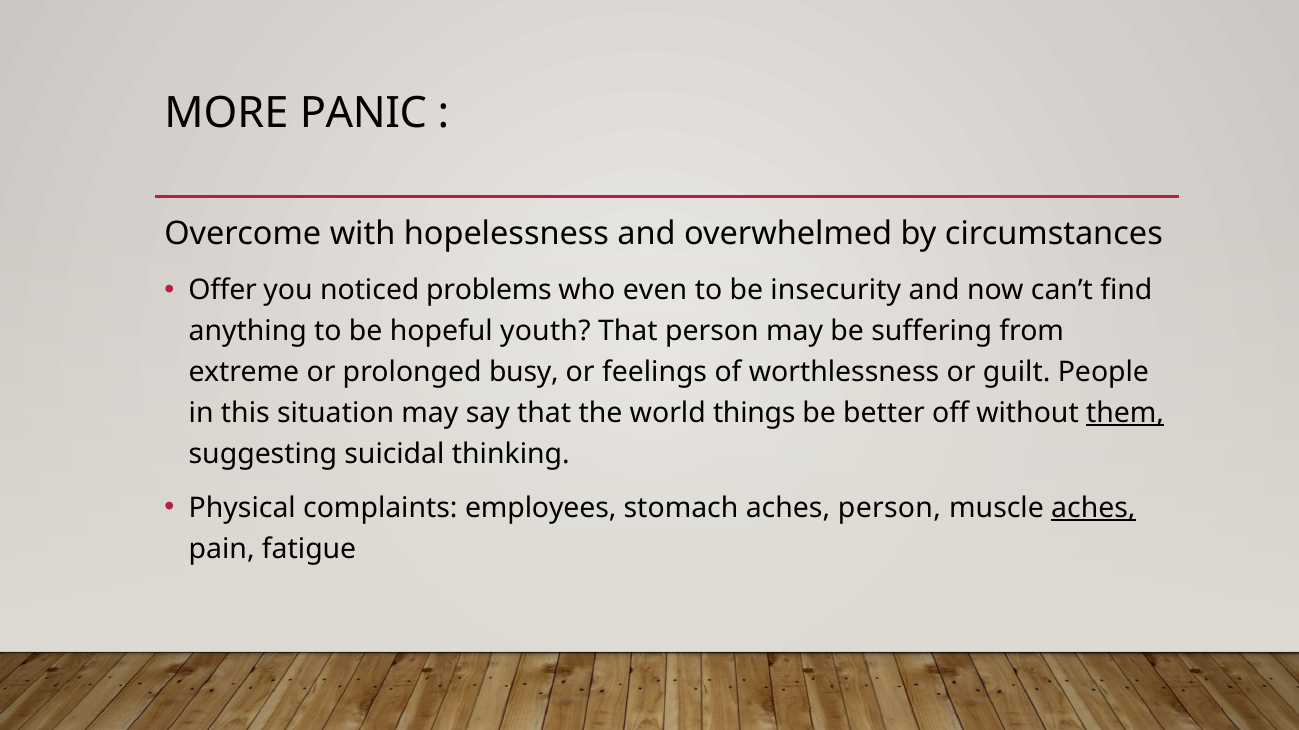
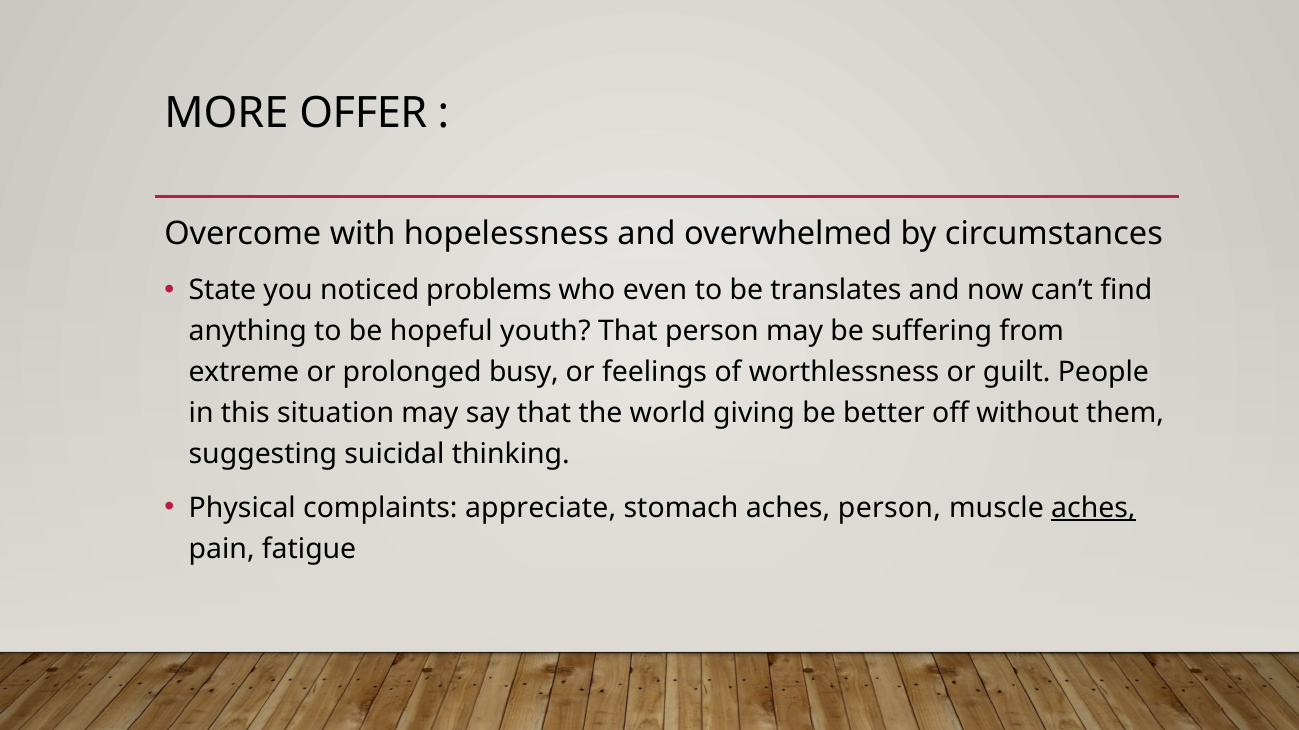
PANIC: PANIC -> OFFER
Offer: Offer -> State
insecurity: insecurity -> translates
things: things -> giving
them underline: present -> none
employees: employees -> appreciate
